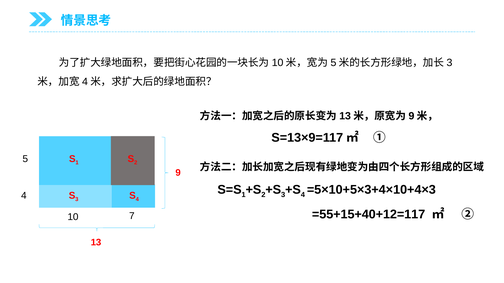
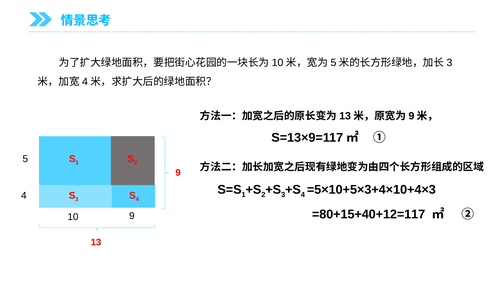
=55+15+40+12=117: =55+15+40+12=117 -> =80+15+40+12=117
10 7: 7 -> 9
